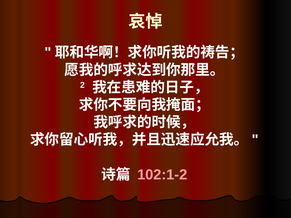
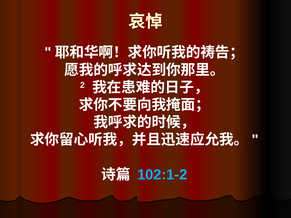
102:1-2 colour: pink -> light blue
